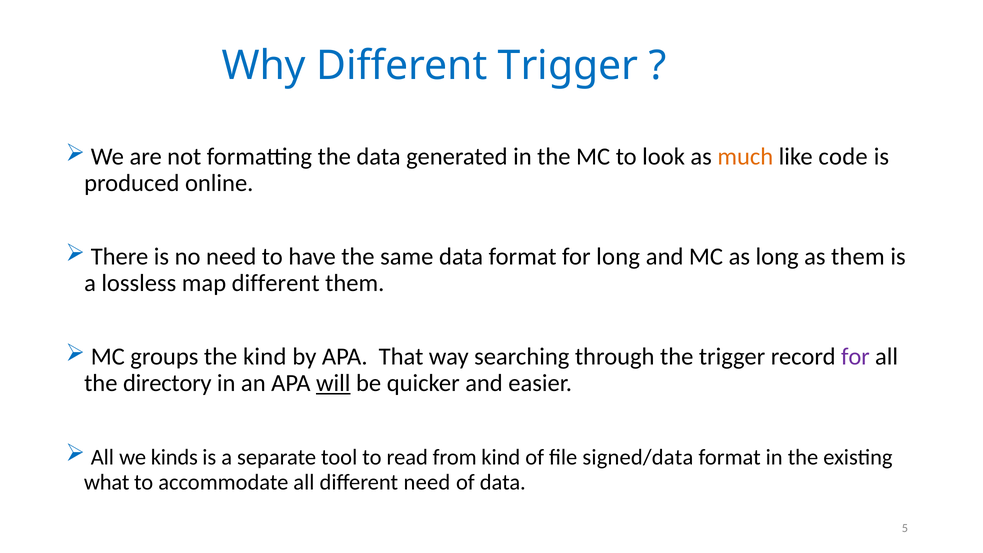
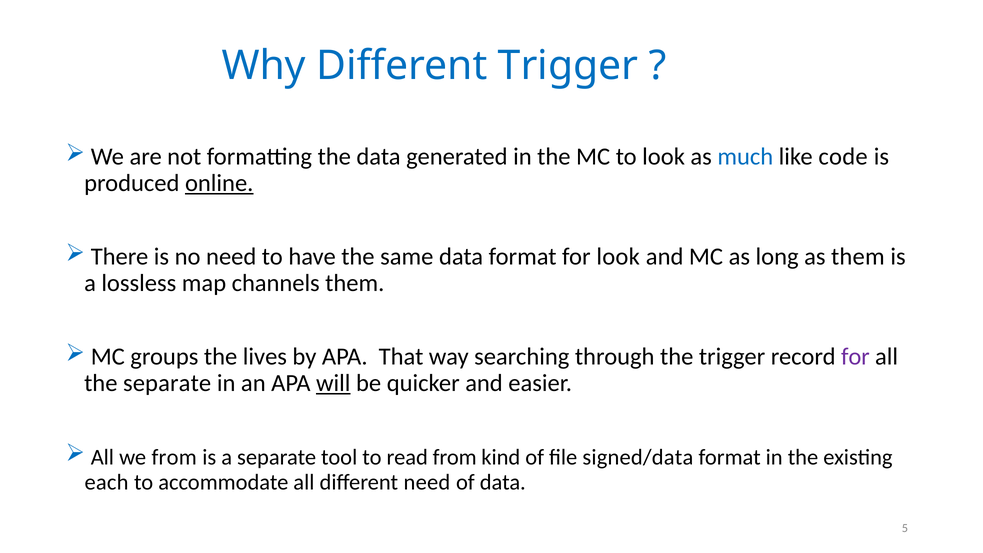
much colour: orange -> blue
online underline: none -> present
for long: long -> look
map different: different -> channels
the kind: kind -> lives
the directory: directory -> separate
we kinds: kinds -> from
what: what -> each
